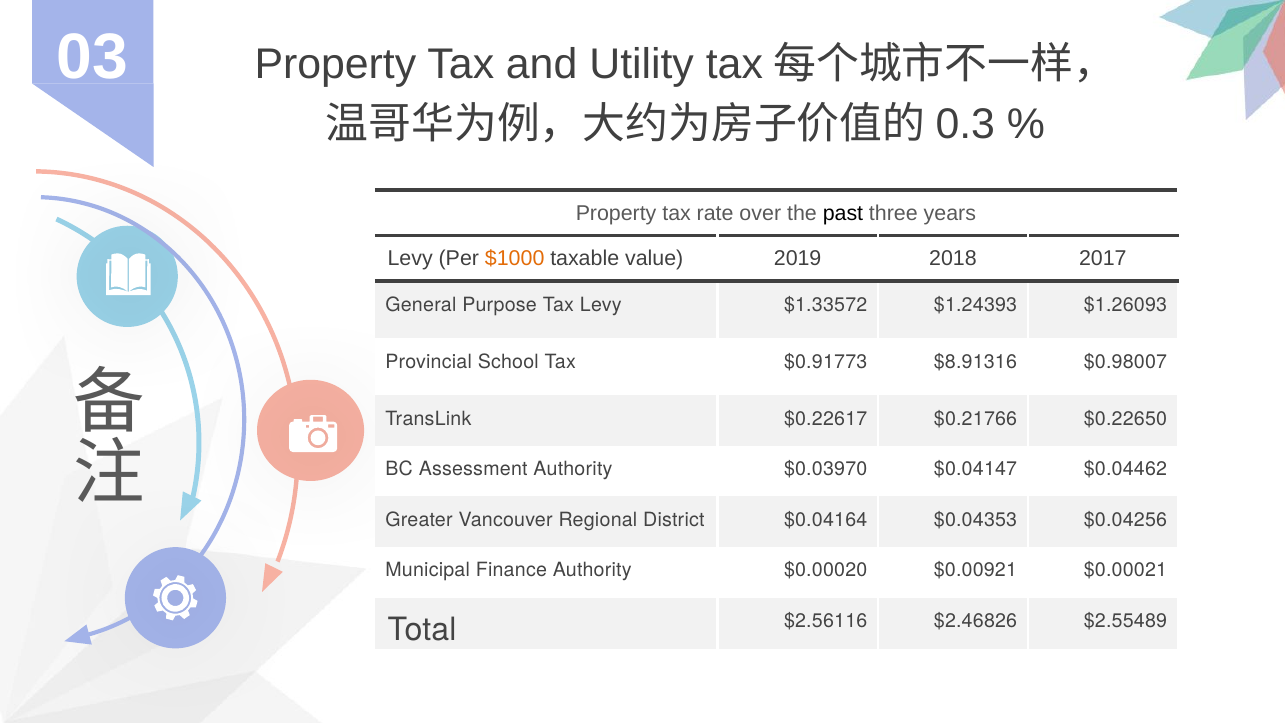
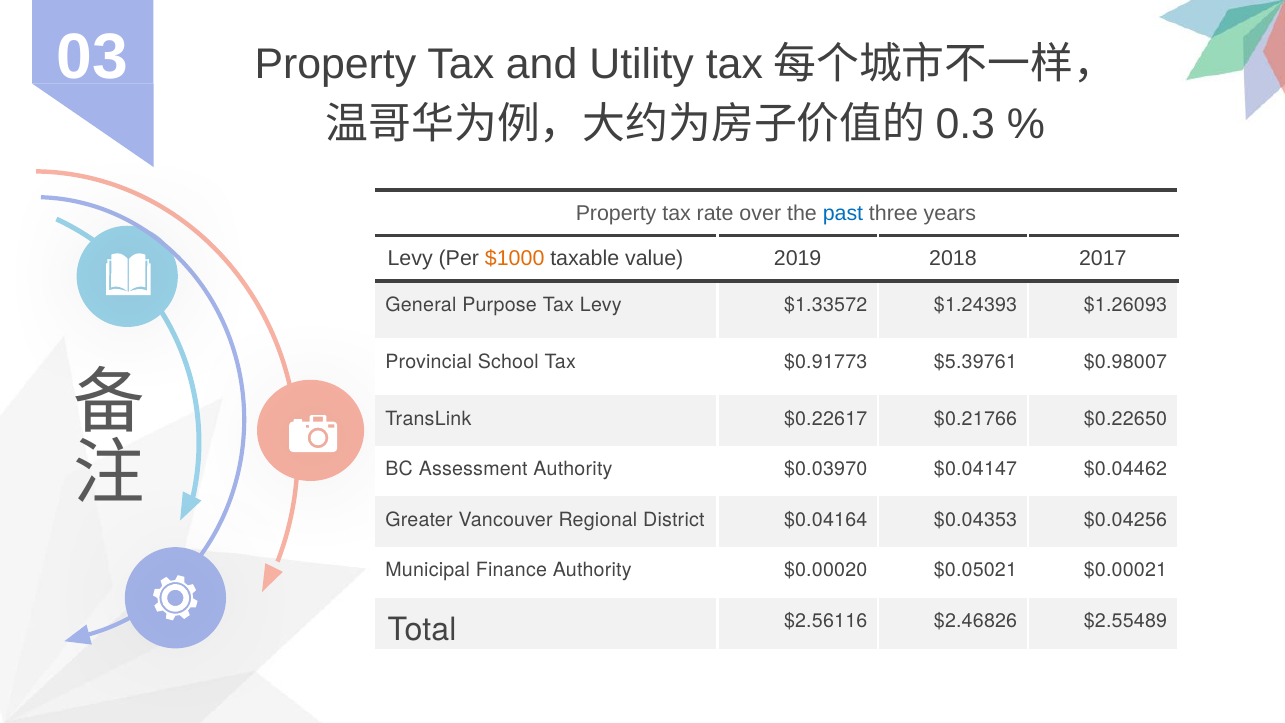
past colour: black -> blue
$8.91316: $8.91316 -> $5.39761
$0.00921: $0.00921 -> $0.05021
